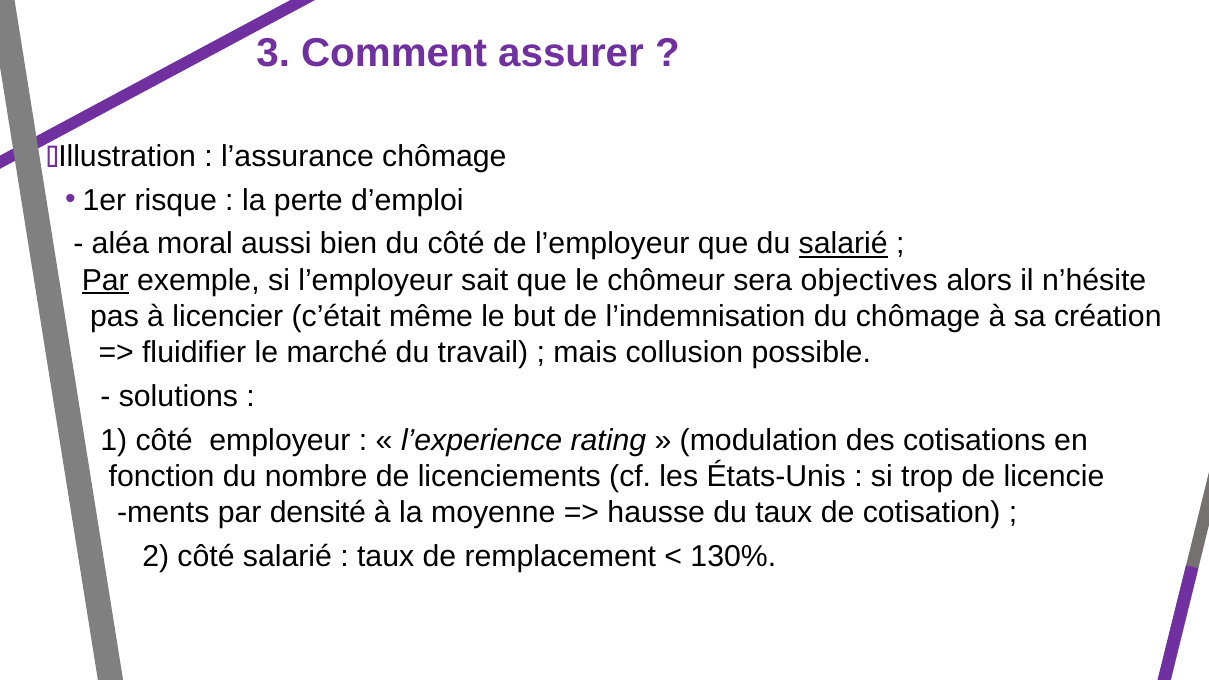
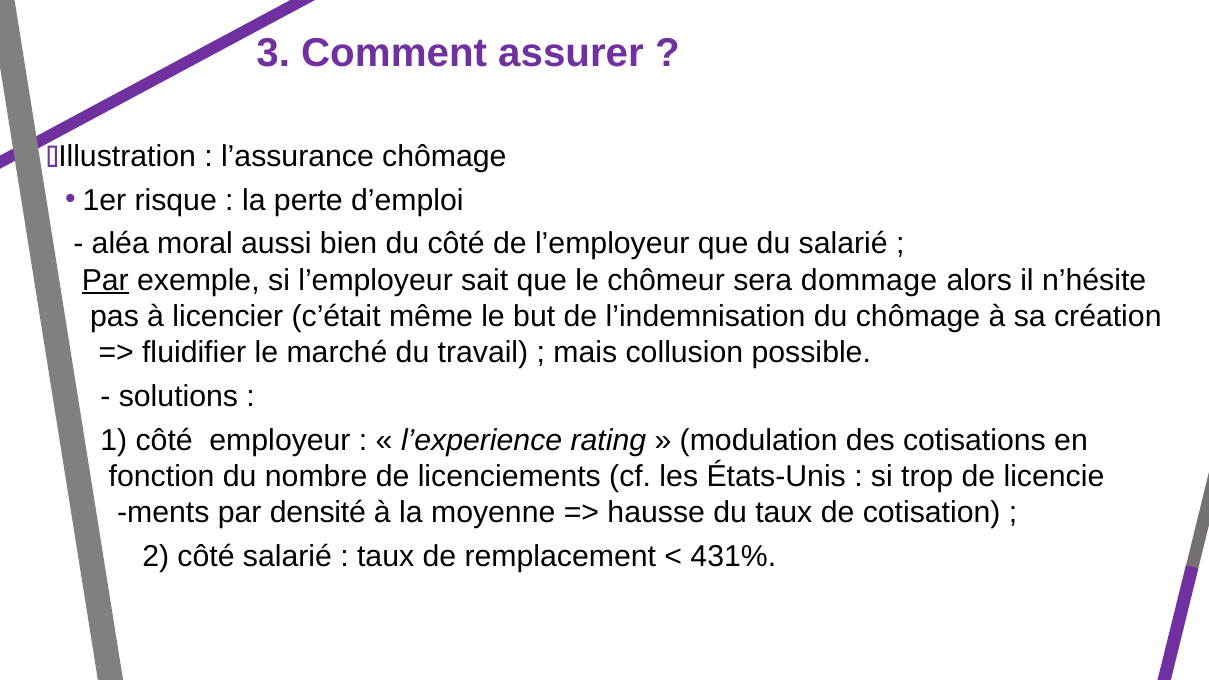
salarié at (843, 244) underline: present -> none
objectives: objectives -> dommage
130%: 130% -> 431%
